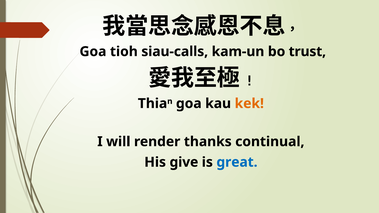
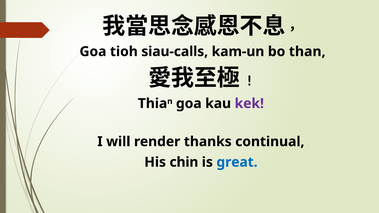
trust: trust -> than
kek colour: orange -> purple
give: give -> chin
